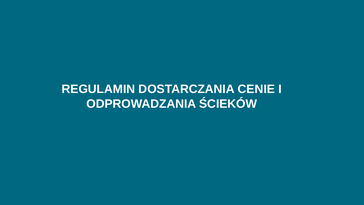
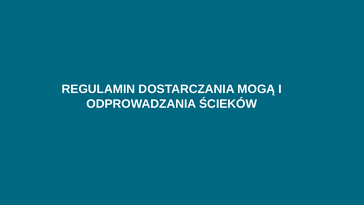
CENIE: CENIE -> MOGĄ
